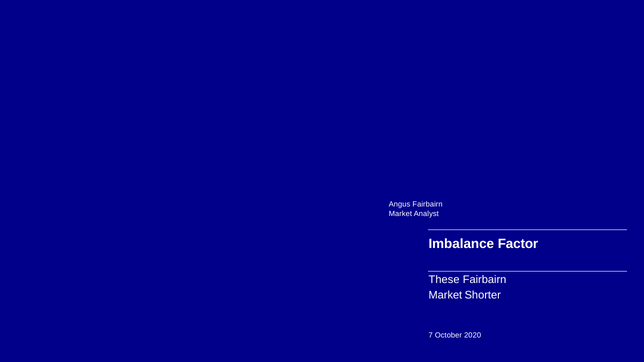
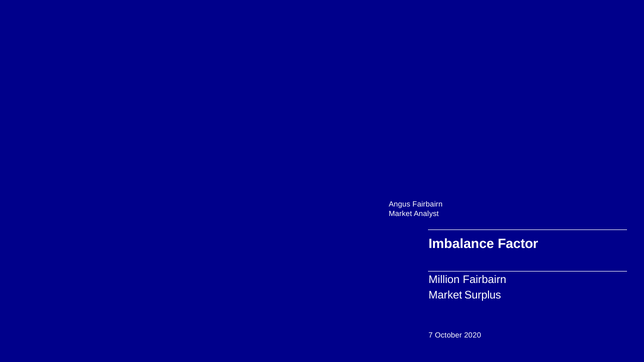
These: These -> Million
Shorter: Shorter -> Surplus
